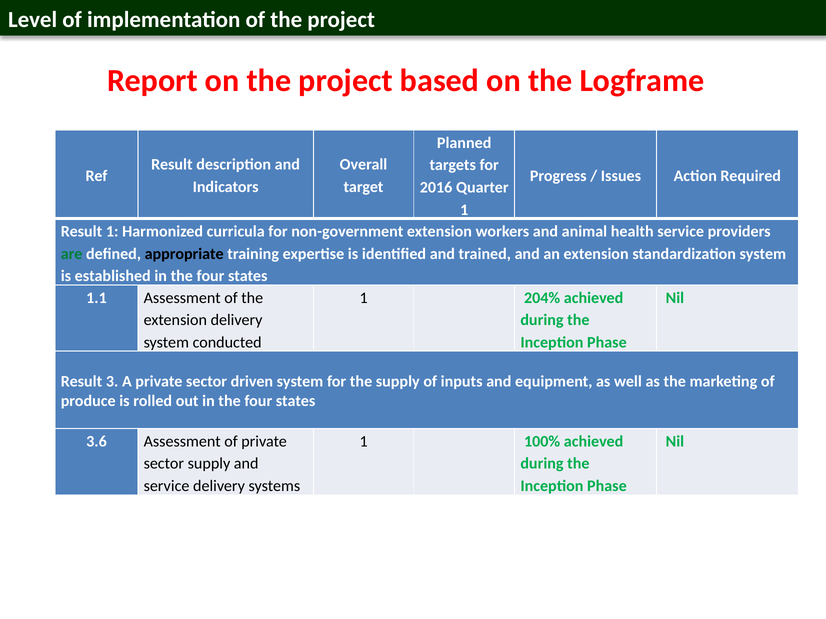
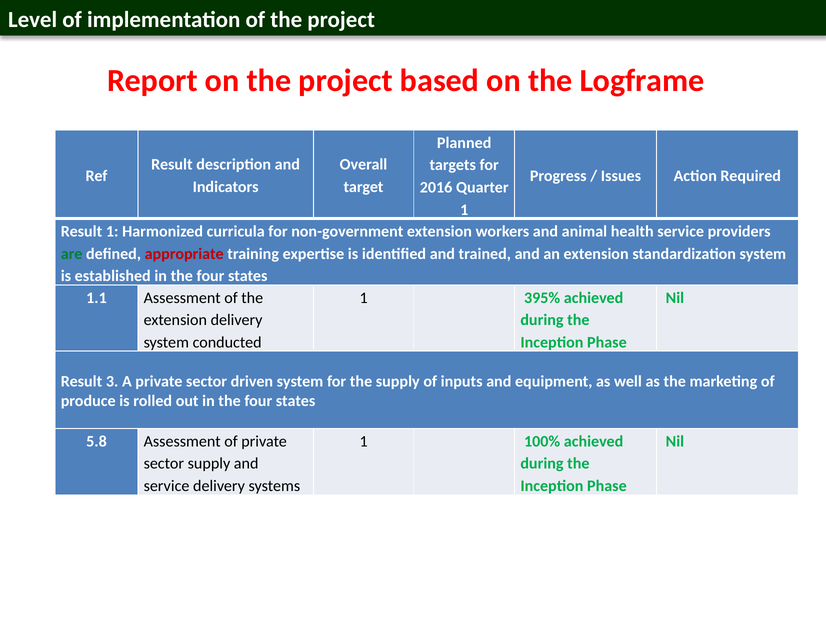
appropriate colour: black -> red
204%: 204% -> 395%
3.6: 3.6 -> 5.8
